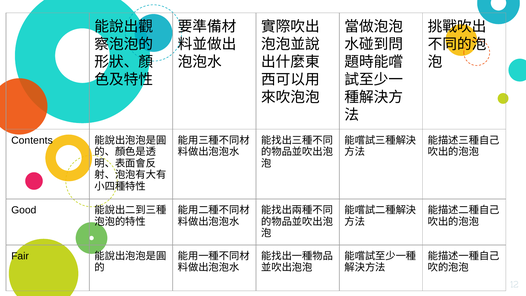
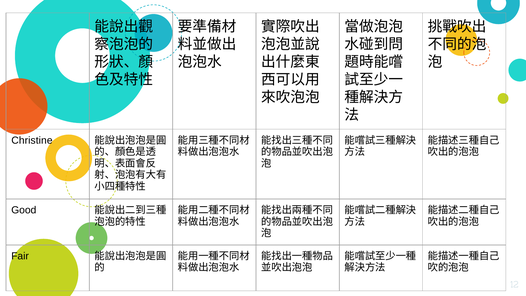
Contents: Contents -> Christine
